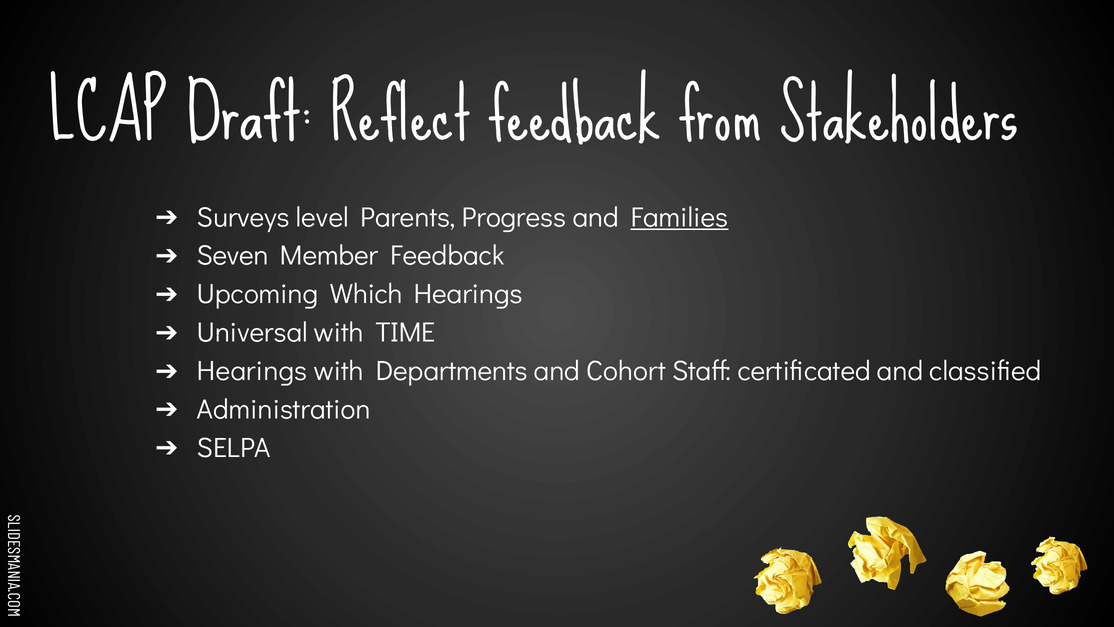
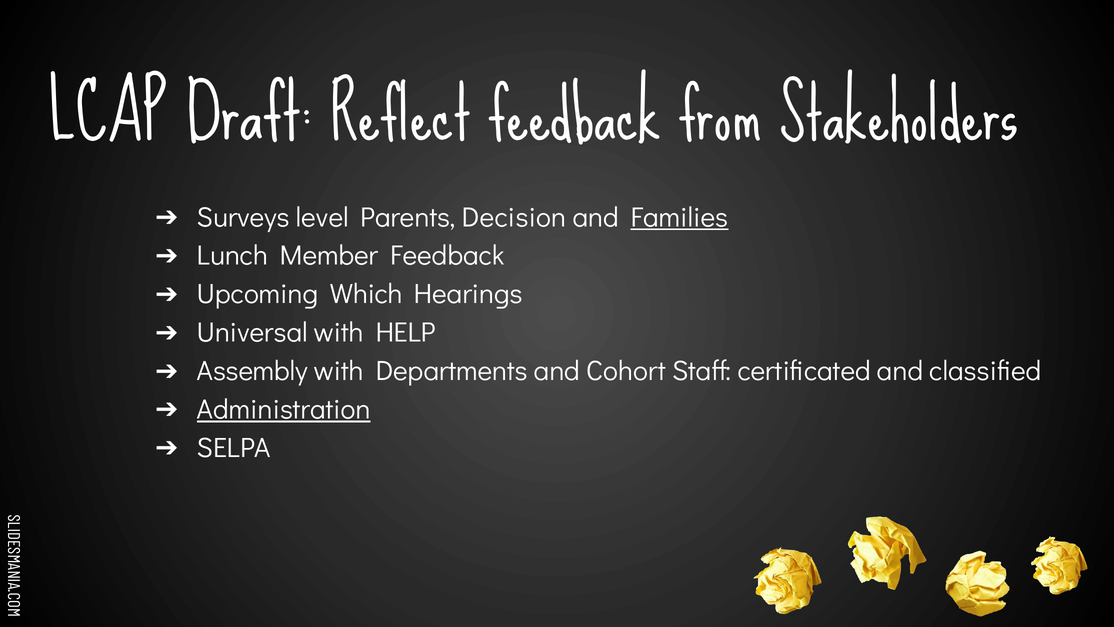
Progress: Progress -> Decision
Seven: Seven -> Lunch
TIME: TIME -> HELP
Hearings at (252, 371): Hearings -> Assembly
Administration underline: none -> present
